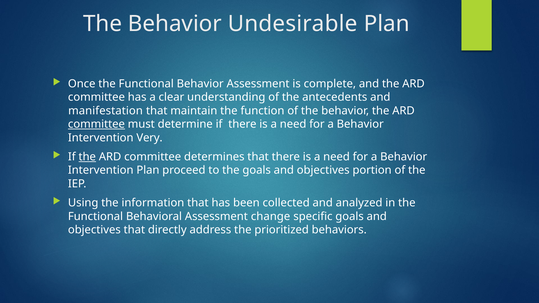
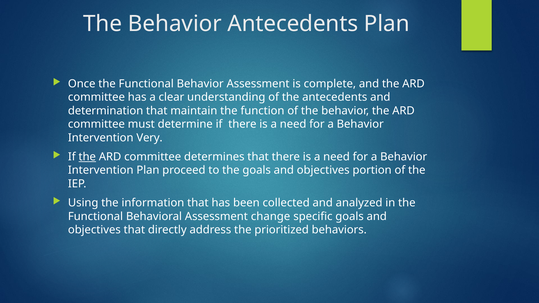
Behavior Undesirable: Undesirable -> Antecedents
manifestation: manifestation -> determination
committee at (96, 124) underline: present -> none
